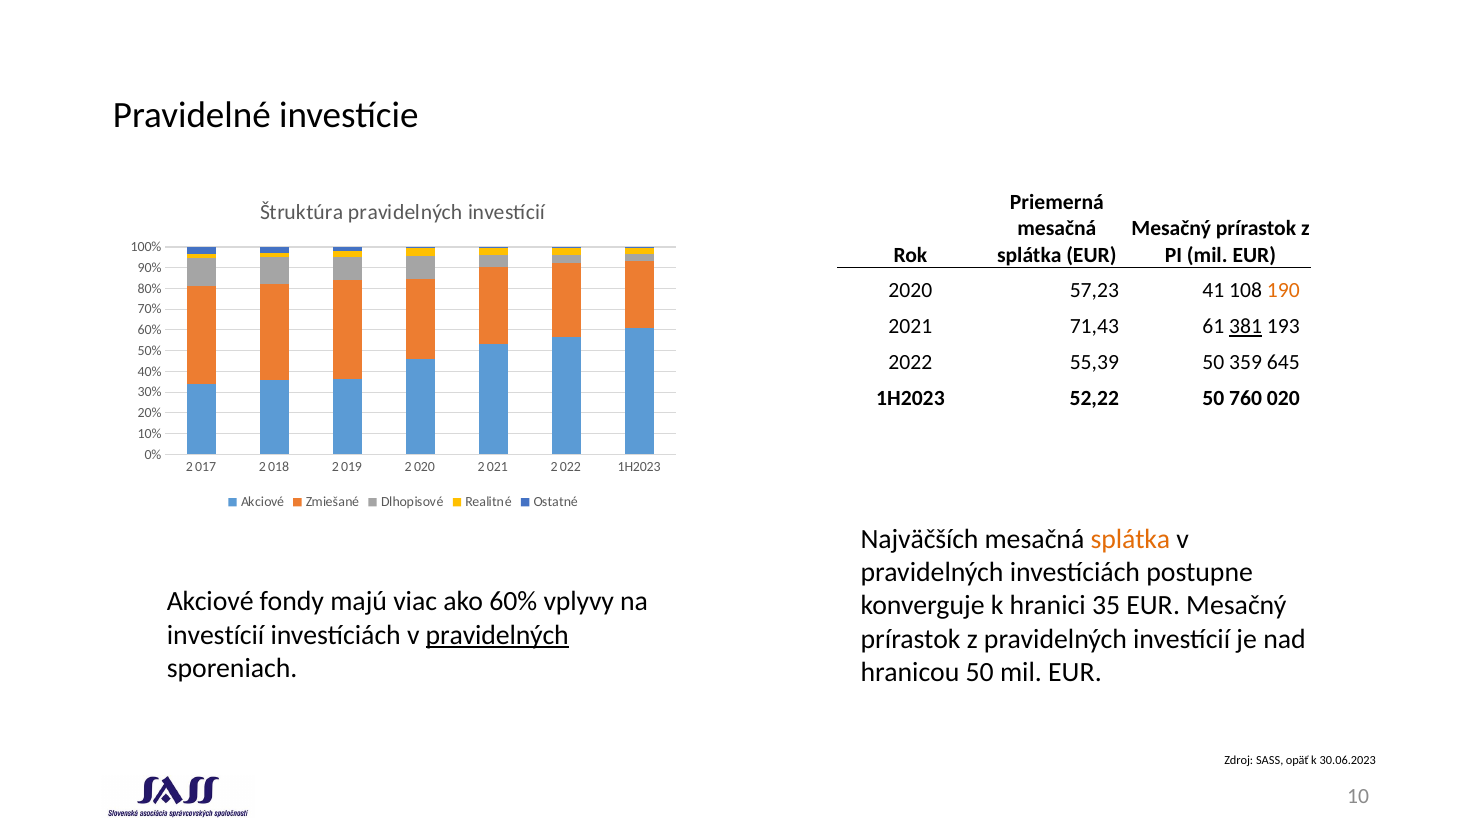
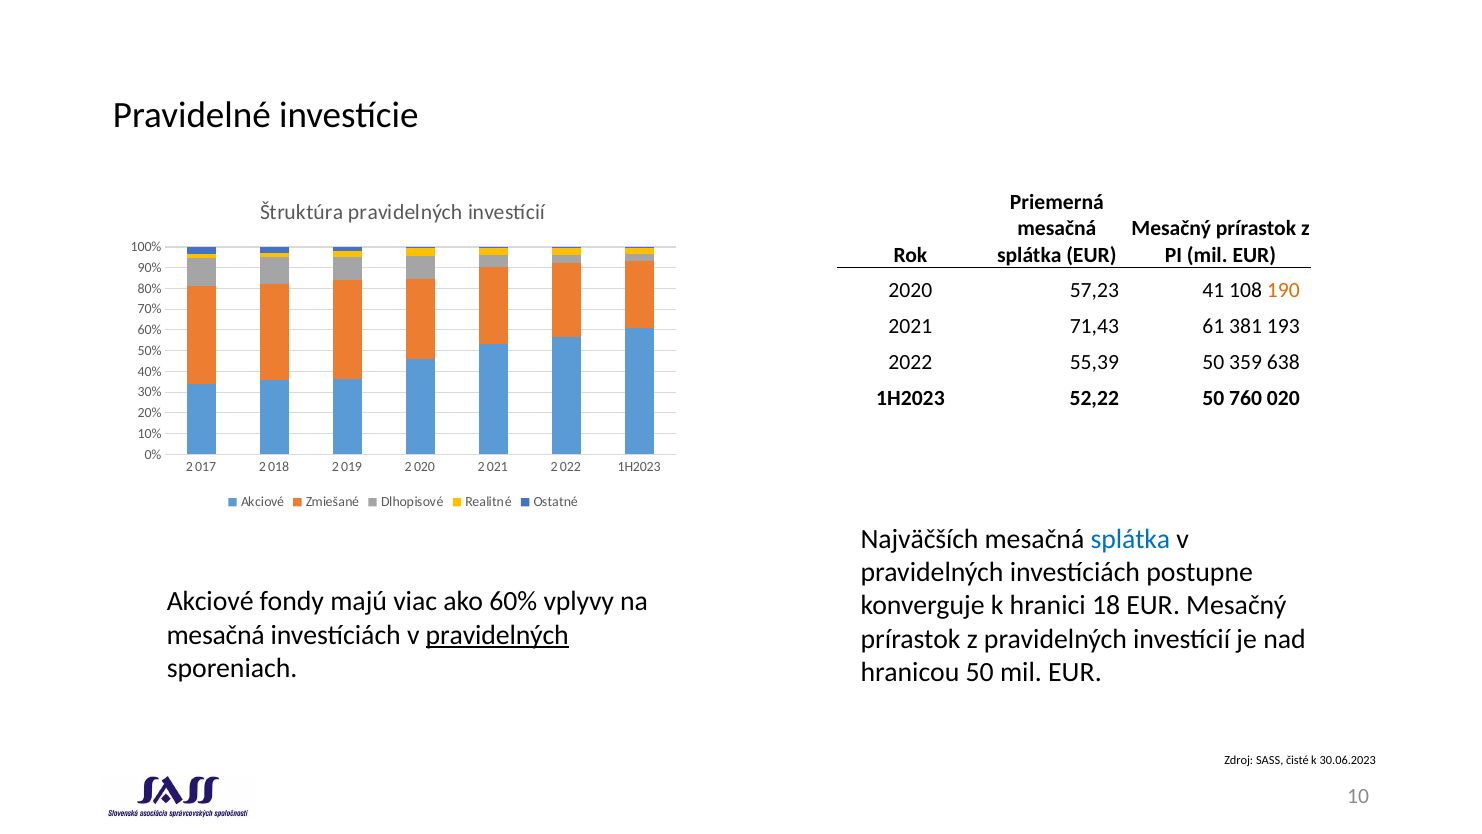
381 underline: present -> none
645: 645 -> 638
splátka at (1130, 539) colour: orange -> blue
35: 35 -> 18
investícií at (216, 635): investícií -> mesačná
opäť: opäť -> čisté
